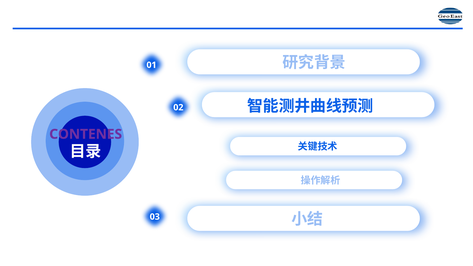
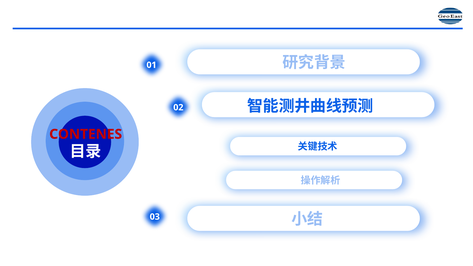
CONTENES colour: purple -> red
